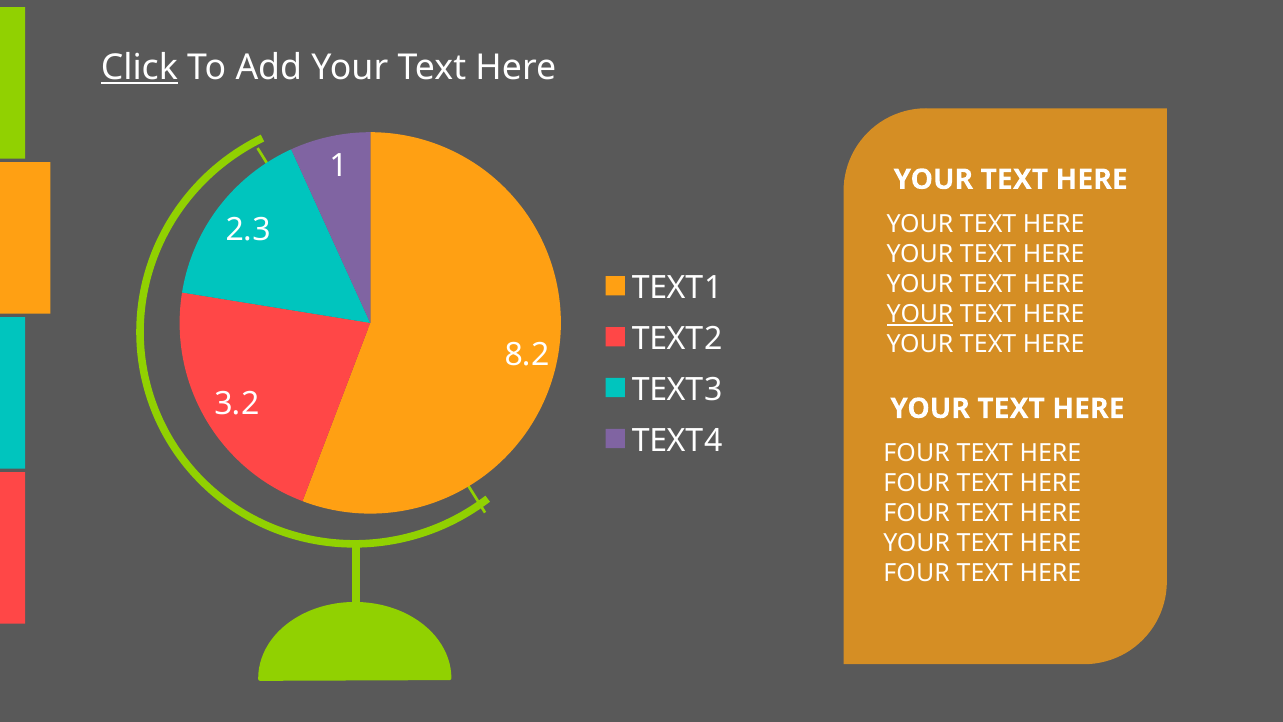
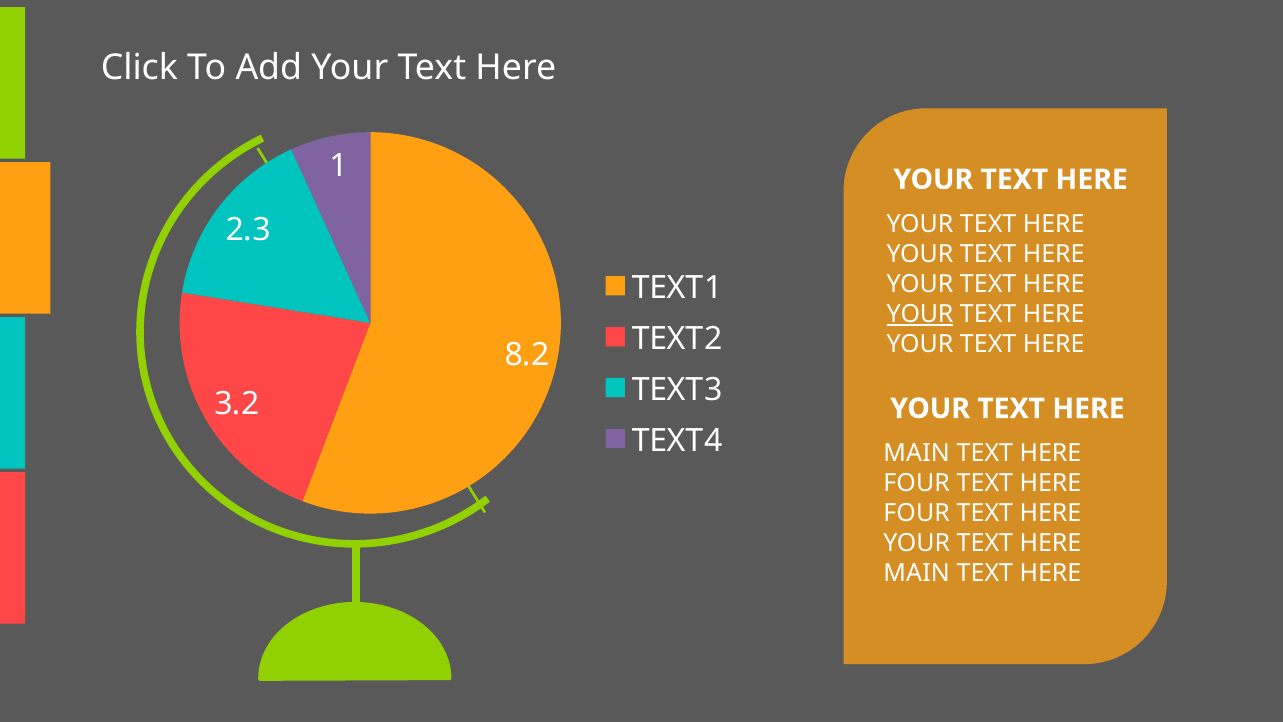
Click underline: present -> none
FOUR at (917, 453): FOUR -> MAIN
FOUR at (917, 573): FOUR -> MAIN
